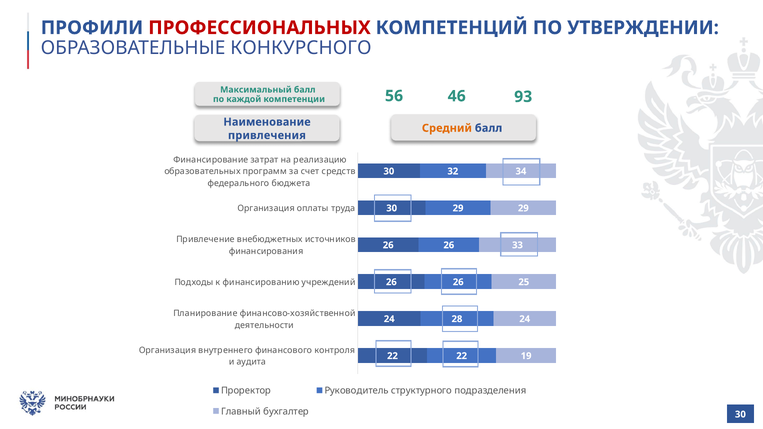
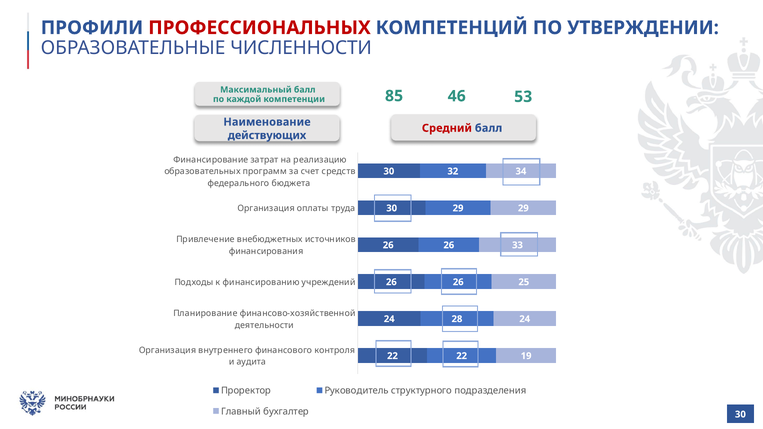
КОНКУРСНОГО: КОНКУРСНОГО -> ЧИСЛЕННОСТИ
56: 56 -> 85
93: 93 -> 53
Средний colour: orange -> red
привлечения: привлечения -> действующих
